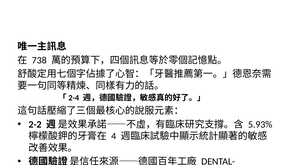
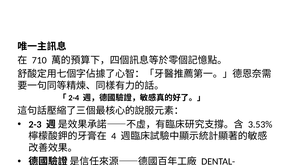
738: 738 -> 710
2-2: 2-2 -> 2-3
5.93%: 5.93% -> 3.53%
